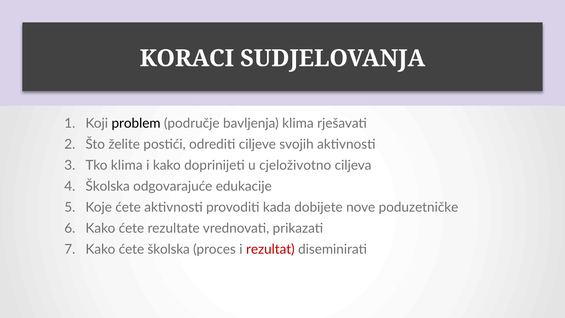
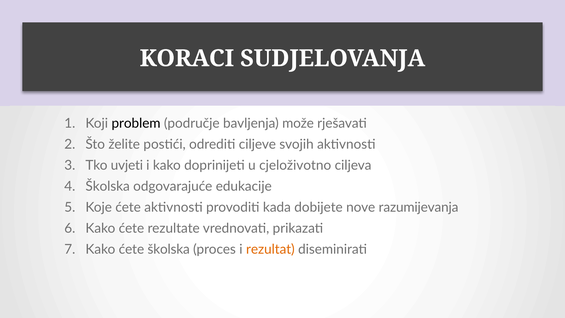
bavljenja klima: klima -> može
Tko klima: klima -> uvjeti
poduzetničke: poduzetničke -> razumijevanja
rezultat colour: red -> orange
